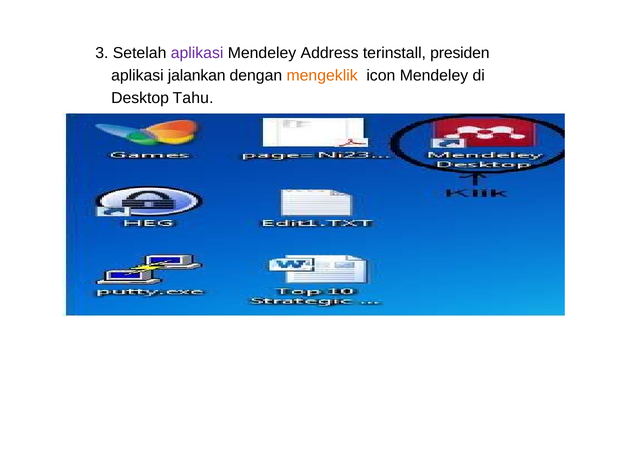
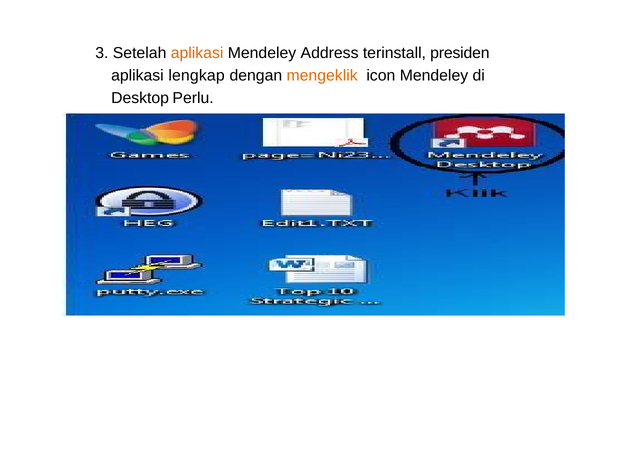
aplikasi at (197, 53) colour: purple -> orange
jalankan: jalankan -> lengkap
Tahu: Tahu -> Perlu
